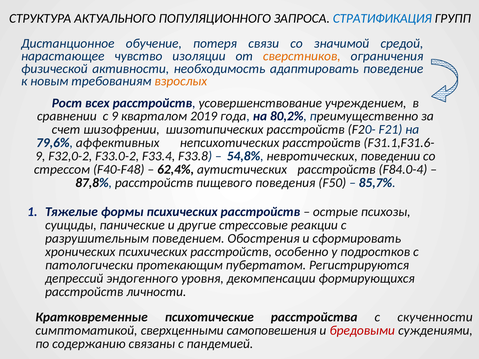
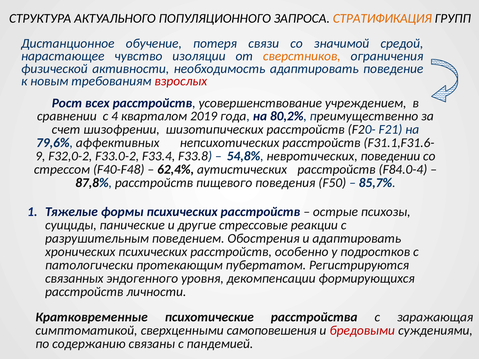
СТРАТИФИКАЦИЯ colour: blue -> orange
взрослых colour: orange -> red
с 9: 9 -> 4
и сформировать: сформировать -> адаптировать
депрессий: депрессий -> связанных
скученности: скученности -> заражающая
